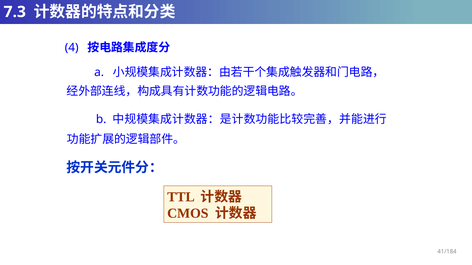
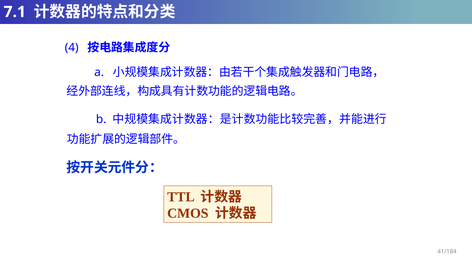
7.3: 7.3 -> 7.1
